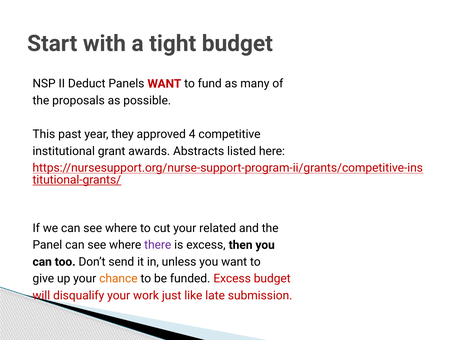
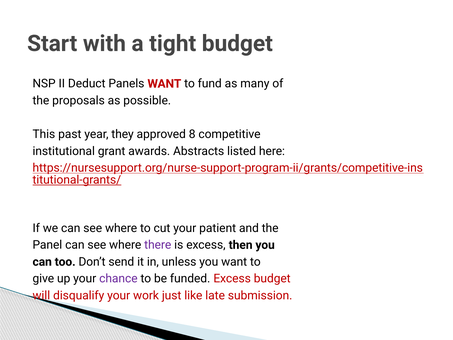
4: 4 -> 8
related: related -> patient
chance colour: orange -> purple
